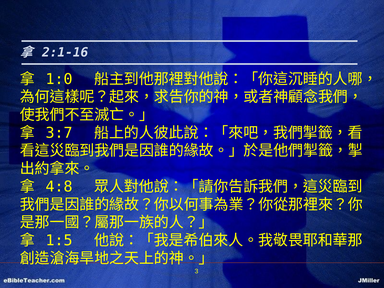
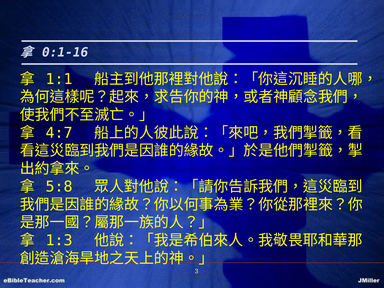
2:1-16: 2:1-16 -> 0:1-16
1:0: 1:0 -> 1:1
3:7: 3:7 -> 4:7
4:8: 4:8 -> 5:8
1:5: 1:5 -> 1:3
